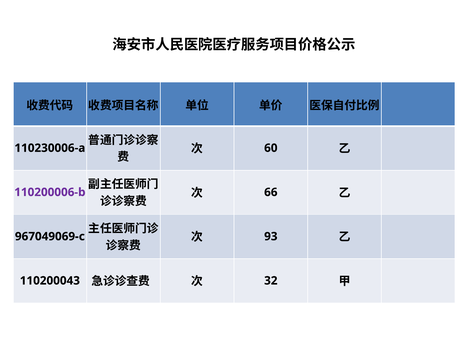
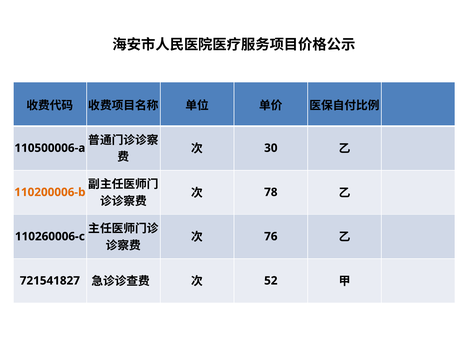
60: 60 -> 30
110230006-a: 110230006-a -> 110500006-a
66: 66 -> 78
110200006-b colour: purple -> orange
93: 93 -> 76
967049069-c: 967049069-c -> 110260006-c
110200043: 110200043 -> 721541827
32: 32 -> 52
